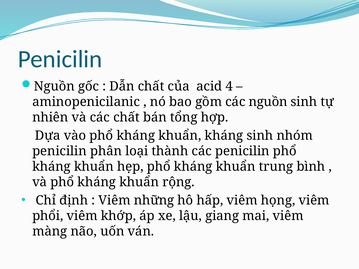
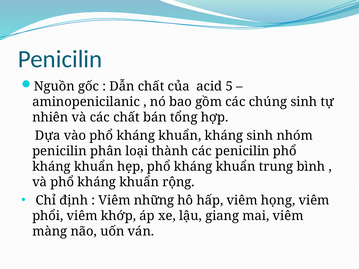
4: 4 -> 5
các nguồn: nguồn -> chúng
